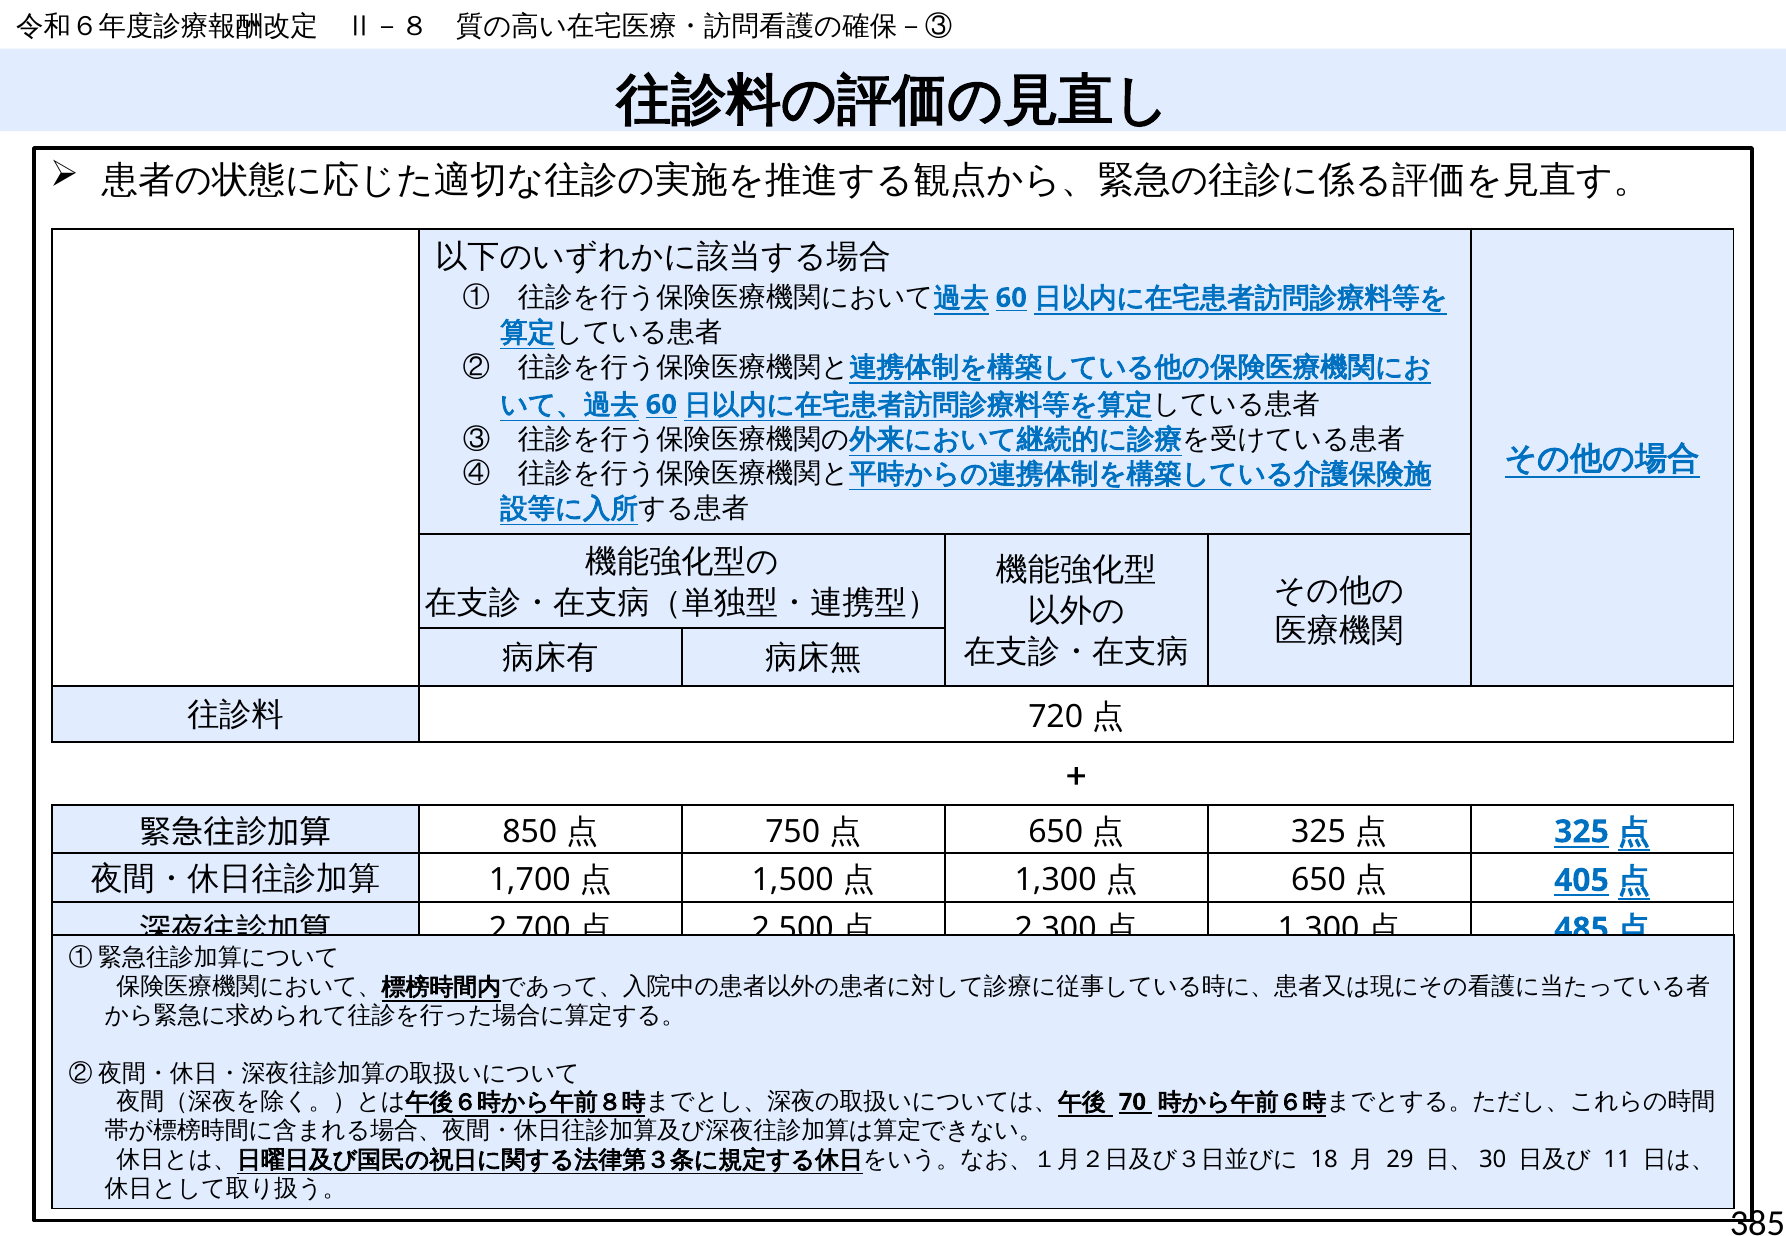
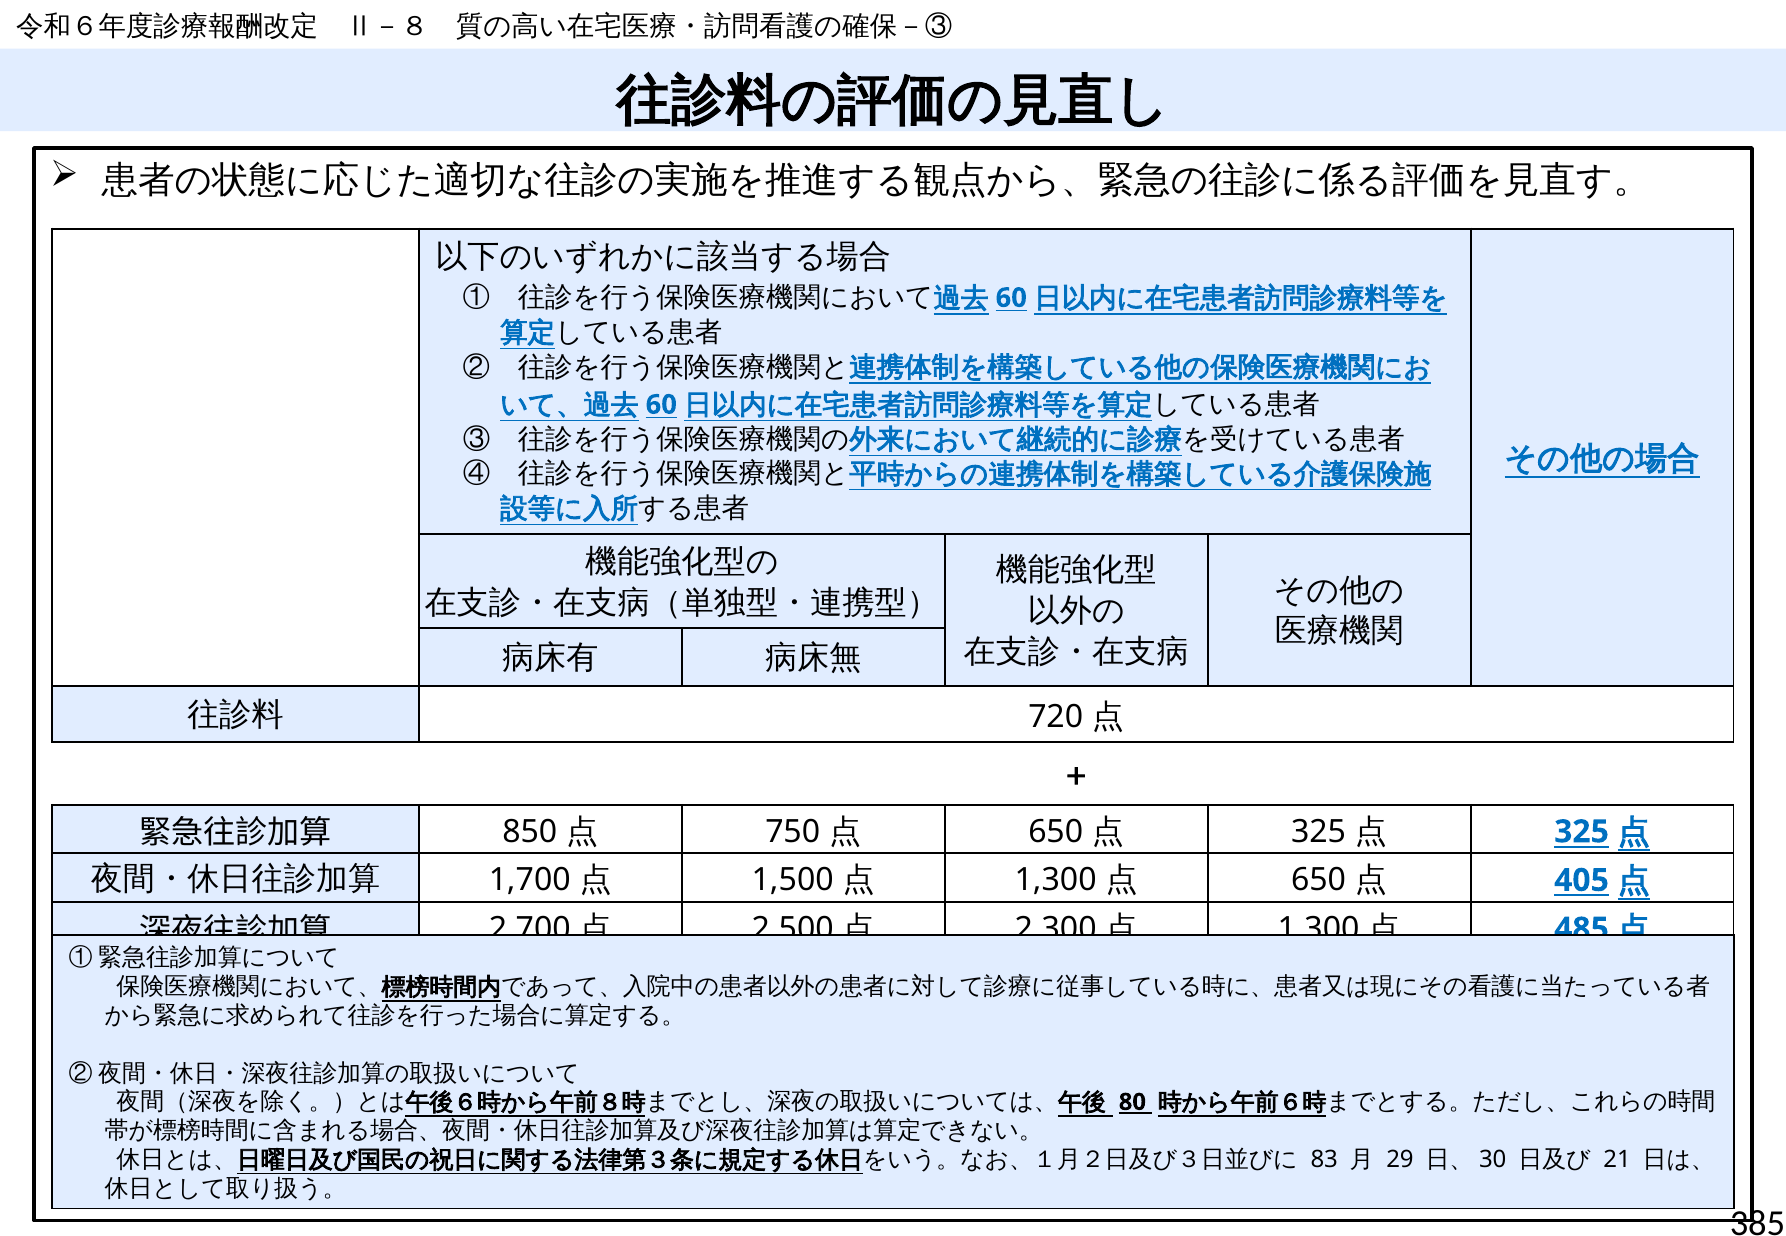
70: 70 -> 80
18: 18 -> 83
11: 11 -> 21
